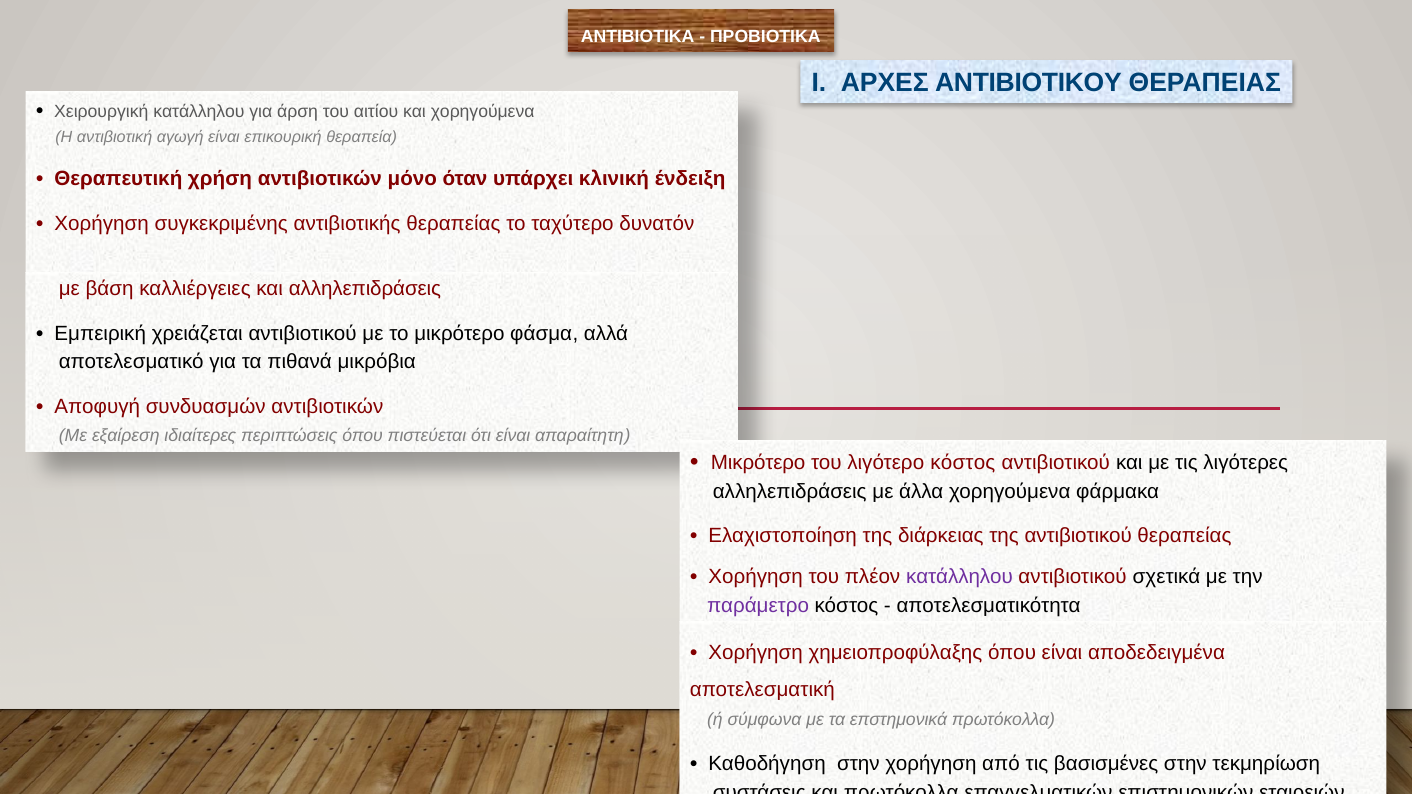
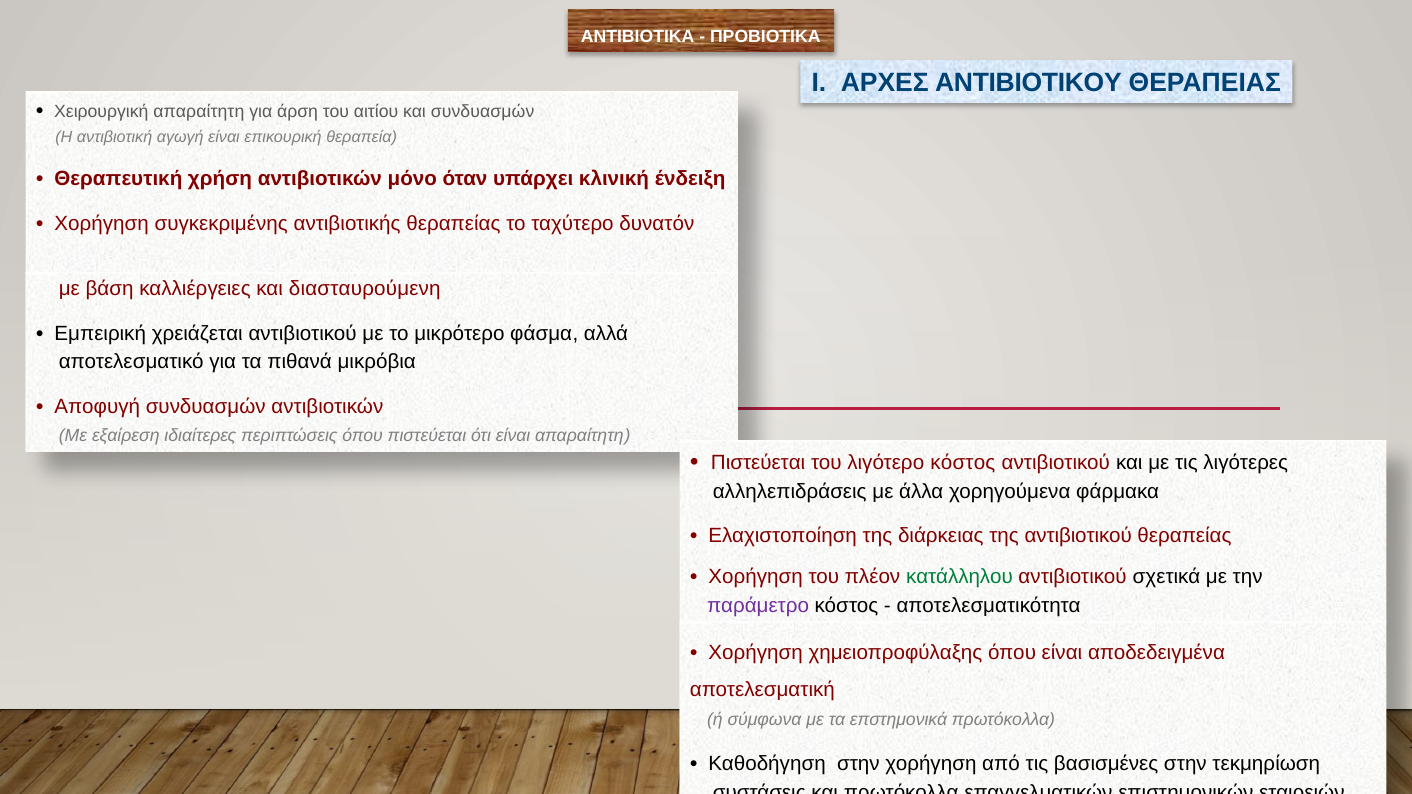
Χειρουργική κατάλληλου: κατάλληλου -> απαραίτητη
και χορηγούμενα: χορηγούμενα -> συνδυασμών
και αλληλεπιδράσεις: αλληλεπιδράσεις -> διασταυρούμενη
Μικρότερο at (758, 463): Μικρότερο -> Πιστεύεται
κατάλληλου at (959, 577) colour: purple -> green
